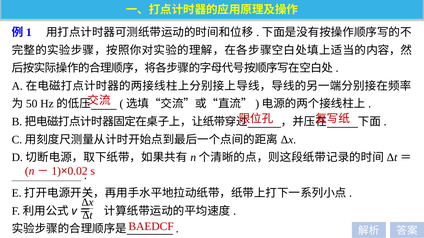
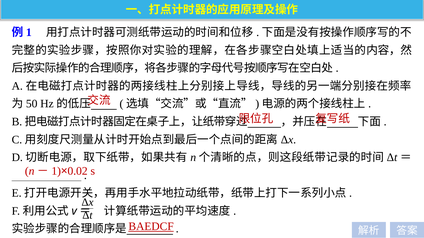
BAEDCF underline: none -> present
